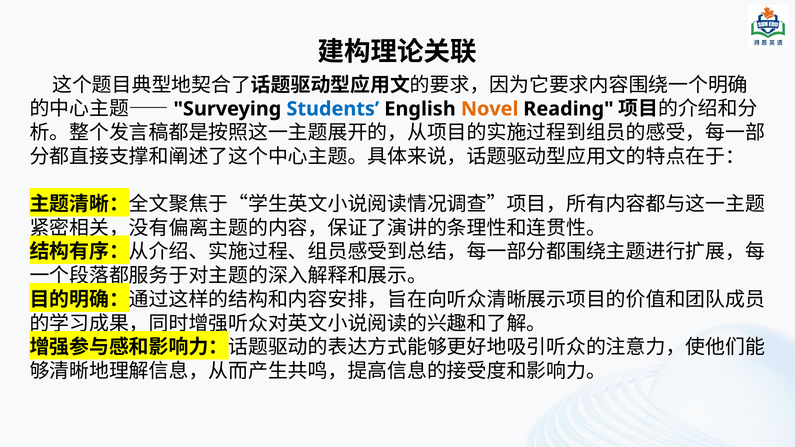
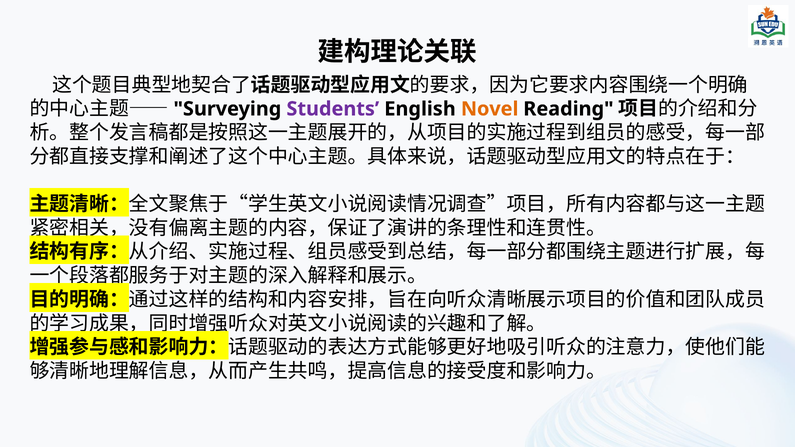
Students colour: blue -> purple
